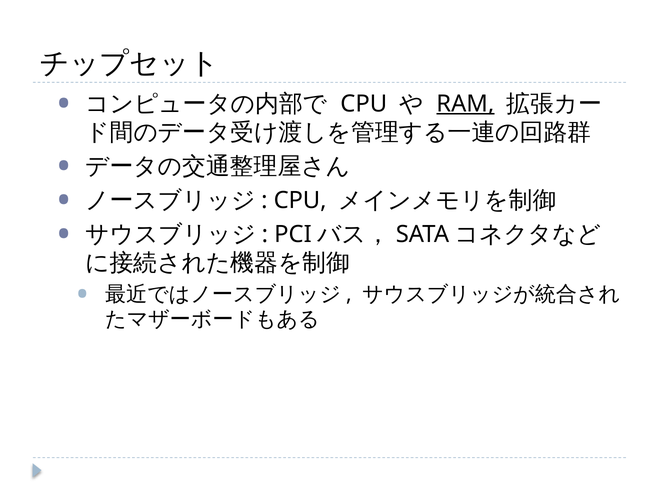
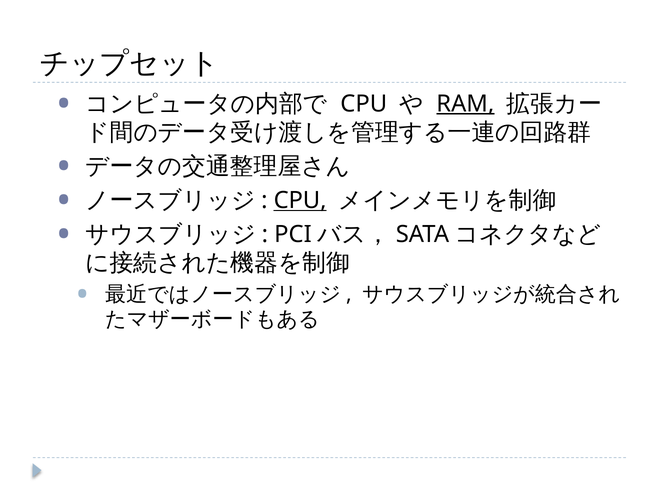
CPU at (300, 200) underline: none -> present
